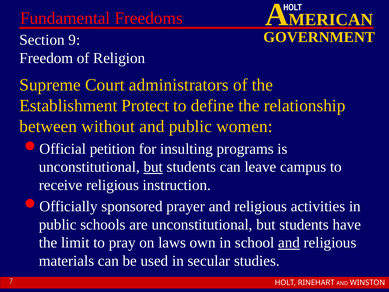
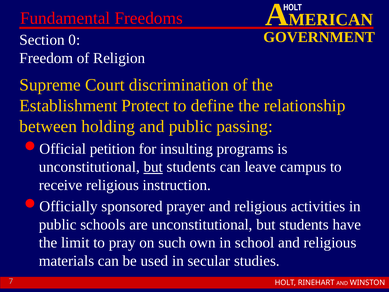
9: 9 -> 0
administrators: administrators -> discrimination
without: without -> holding
women: women -> passing
laws: laws -> such
and at (289, 243) underline: present -> none
